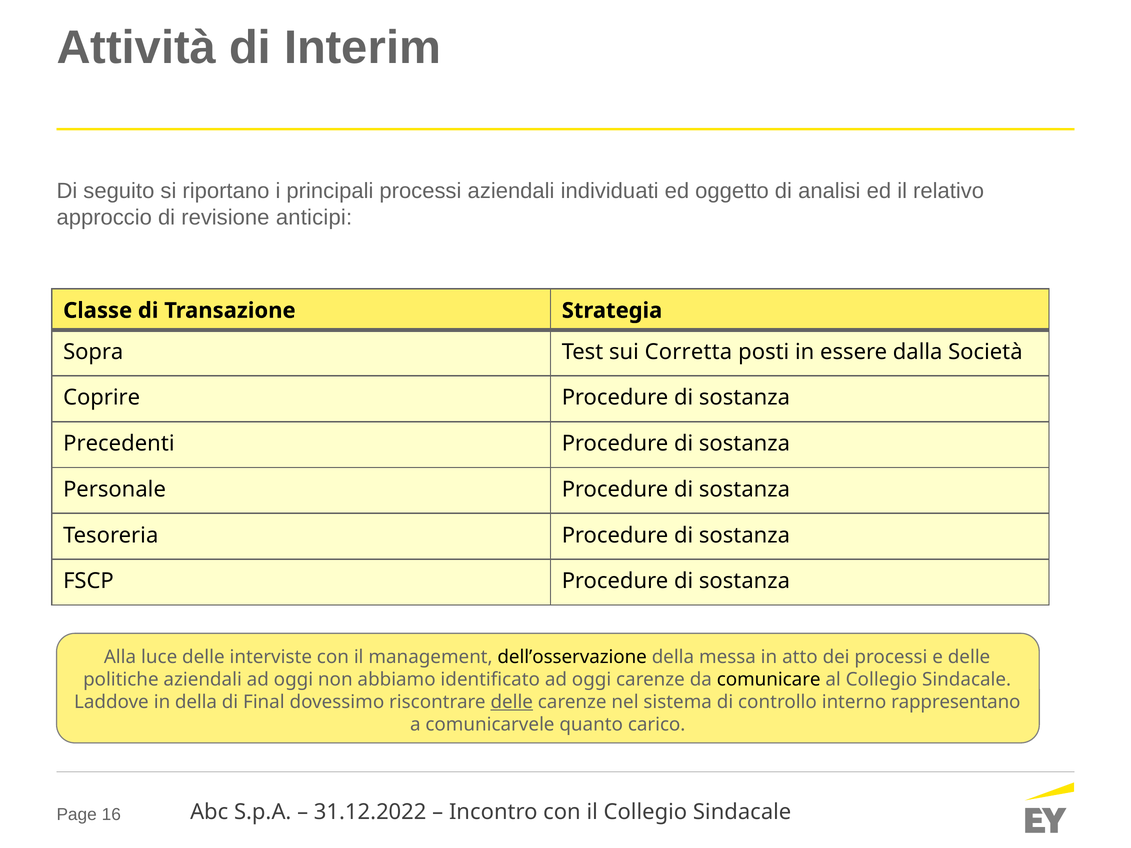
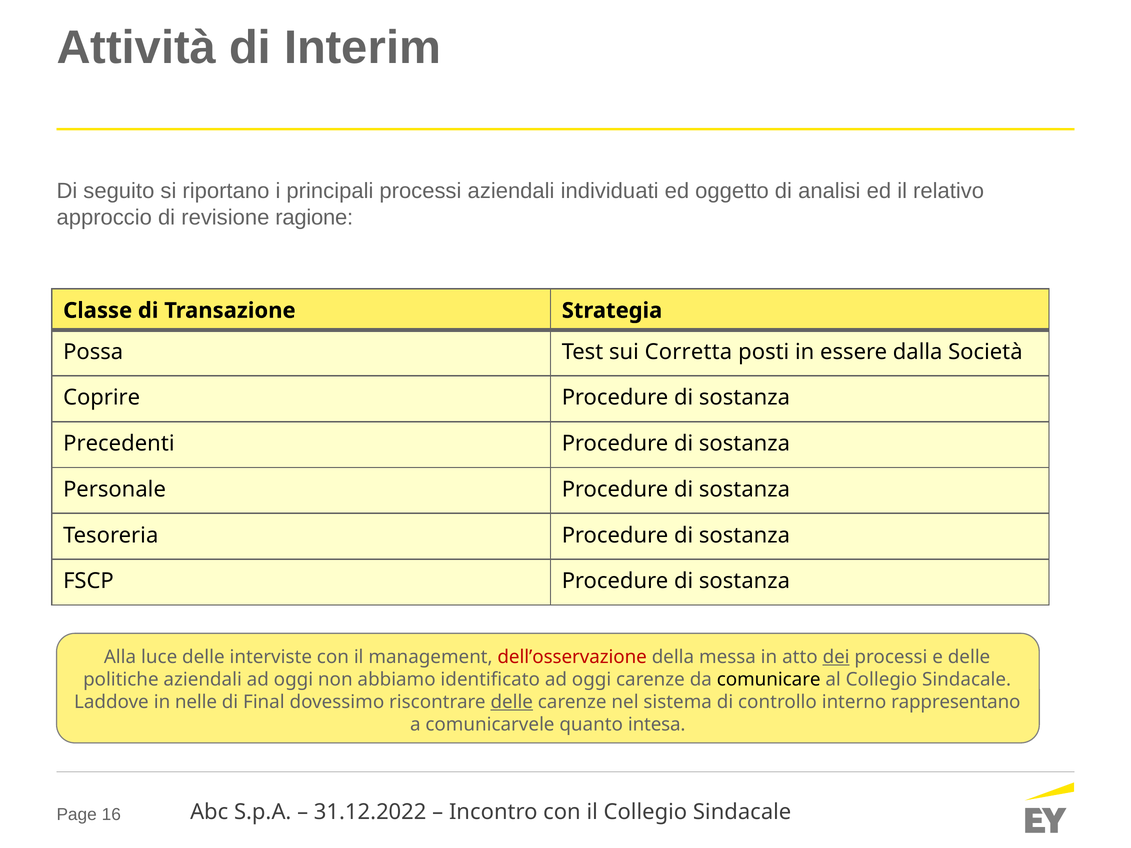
anticipi: anticipi -> ragione
Sopra: Sopra -> Possa
dell’osservazione colour: black -> red
dei underline: none -> present
in della: della -> nelle
carico: carico -> intesa
